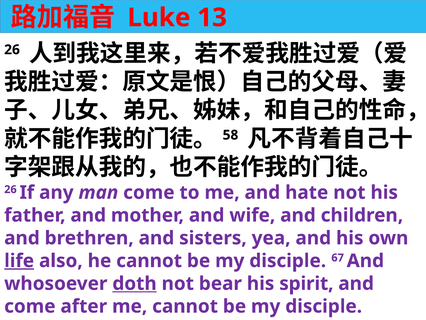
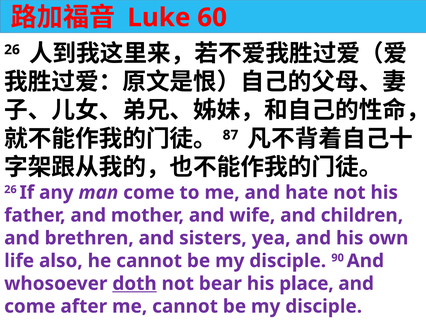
13: 13 -> 60
58: 58 -> 87
life underline: present -> none
67: 67 -> 90
spirit: spirit -> place
